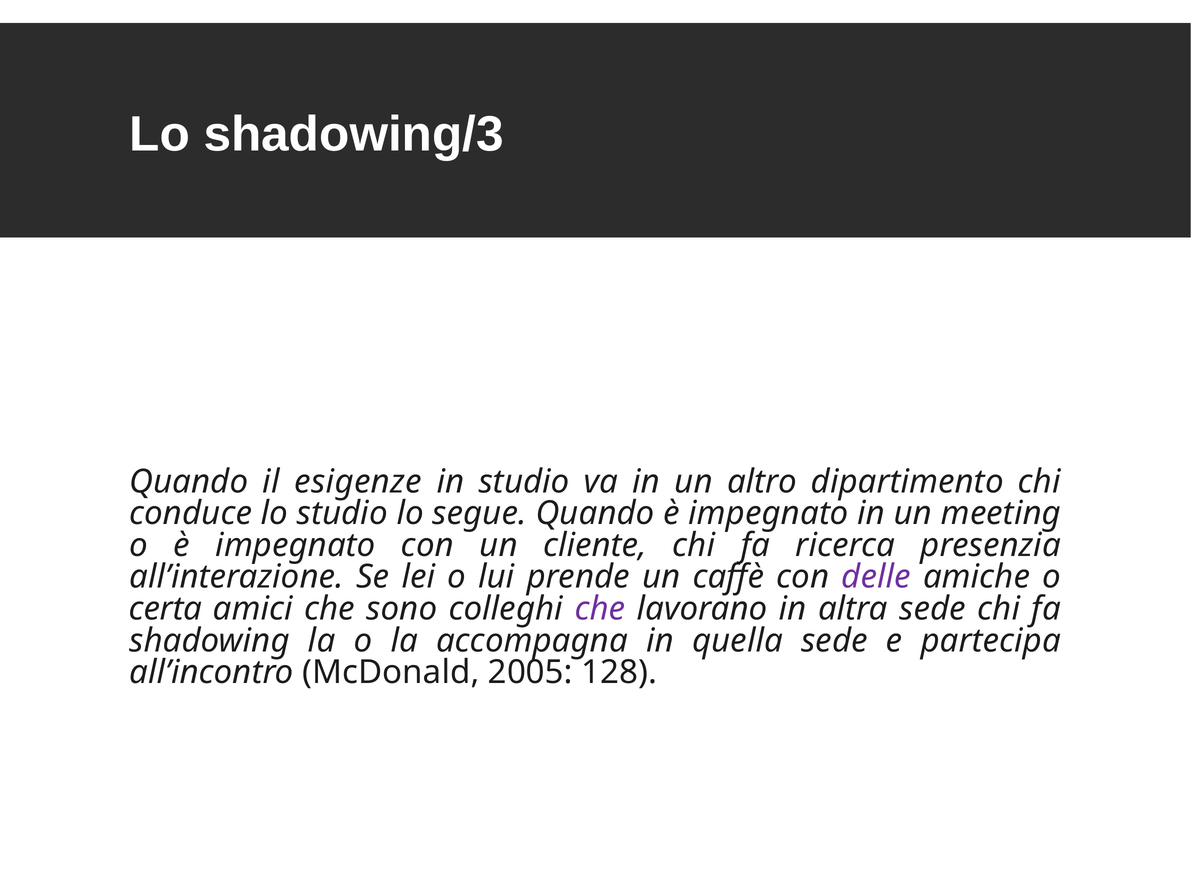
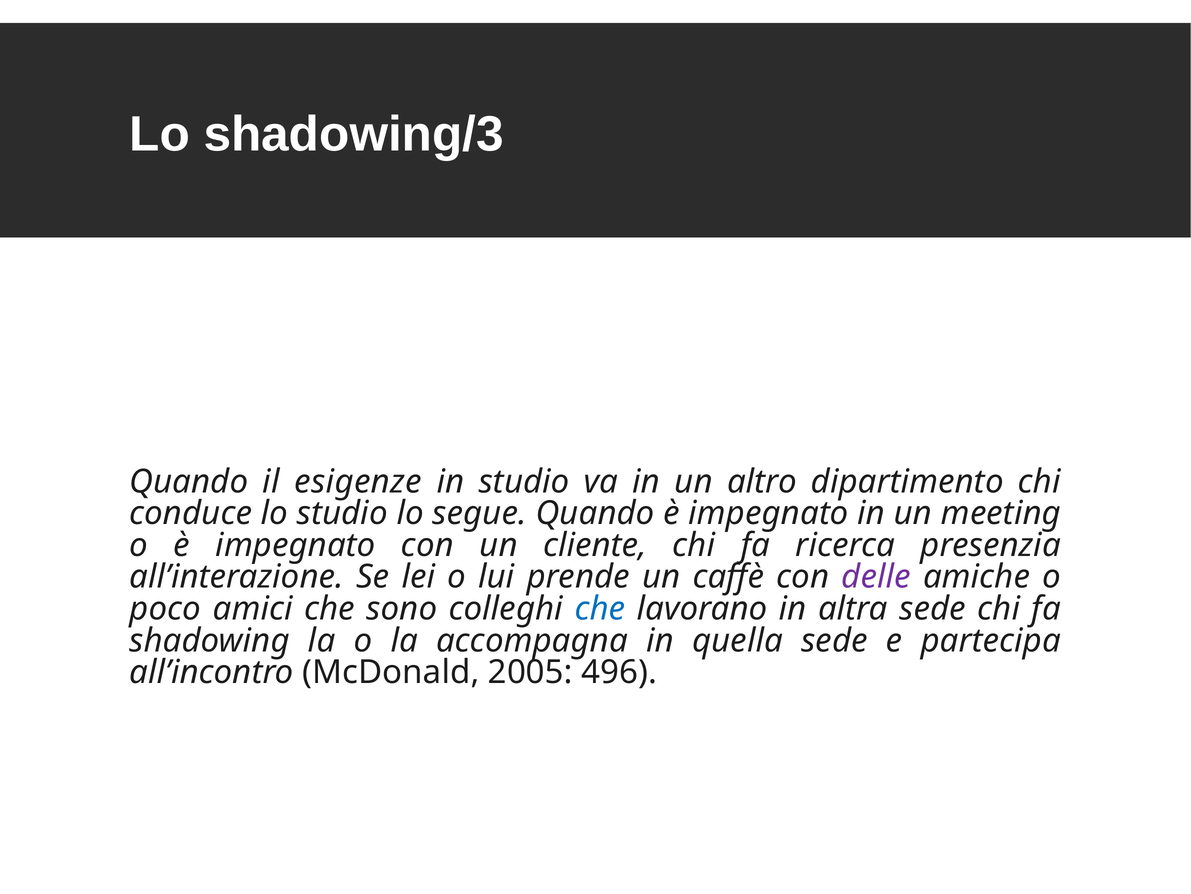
certa: certa -> poco
che at (600, 608) colour: purple -> blue
128: 128 -> 496
